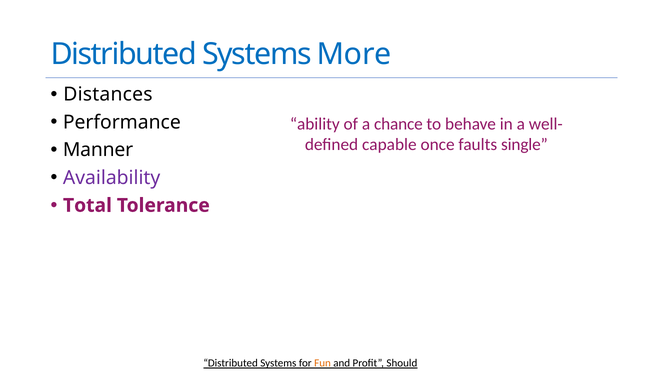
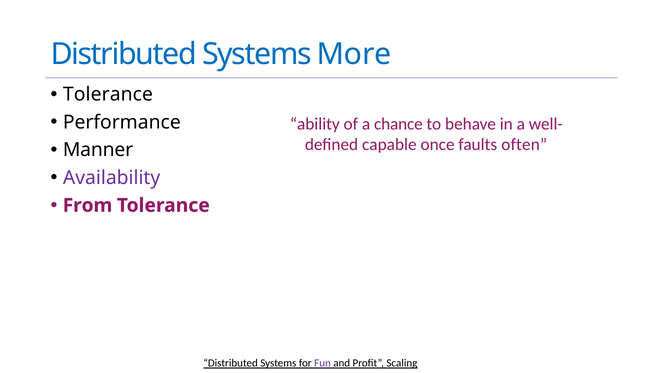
Distances at (108, 94): Distances -> Tolerance
single: single -> often
Total: Total -> From
Fun colour: orange -> purple
Should: Should -> Scaling
